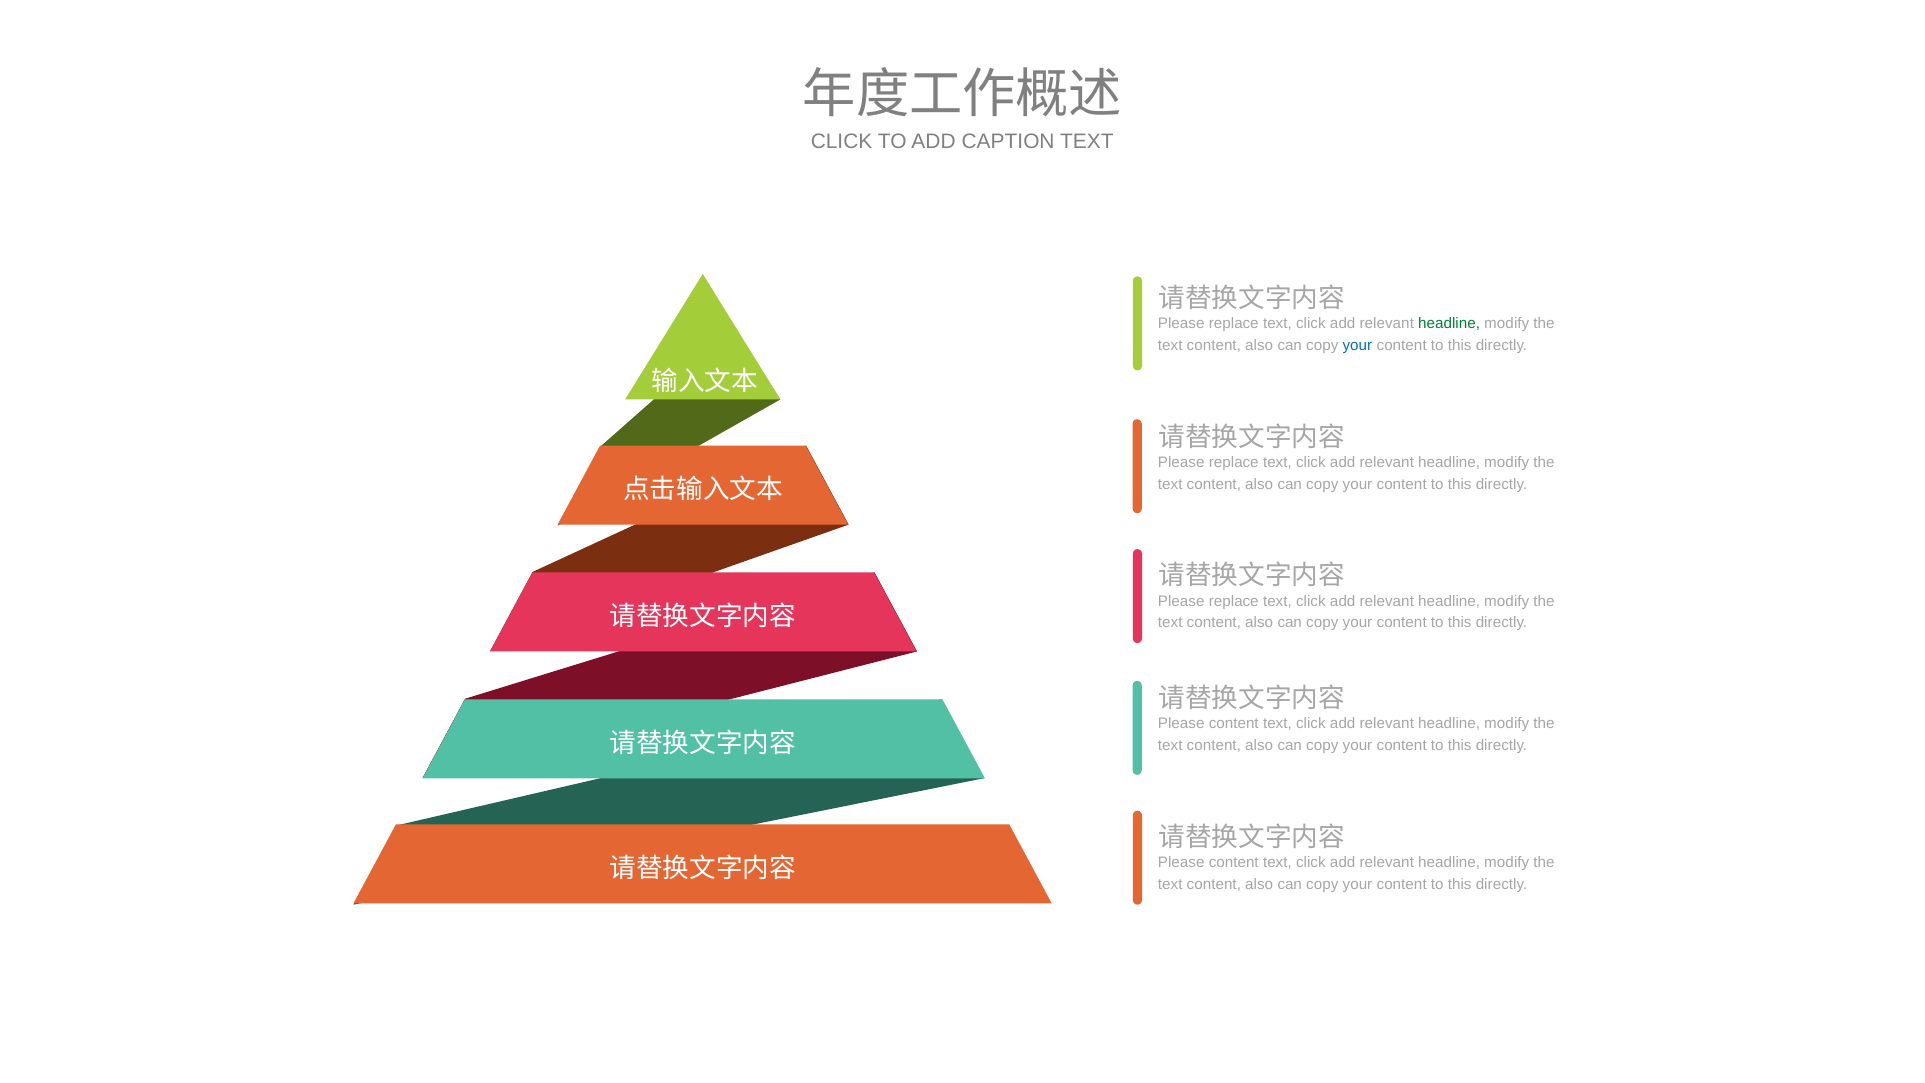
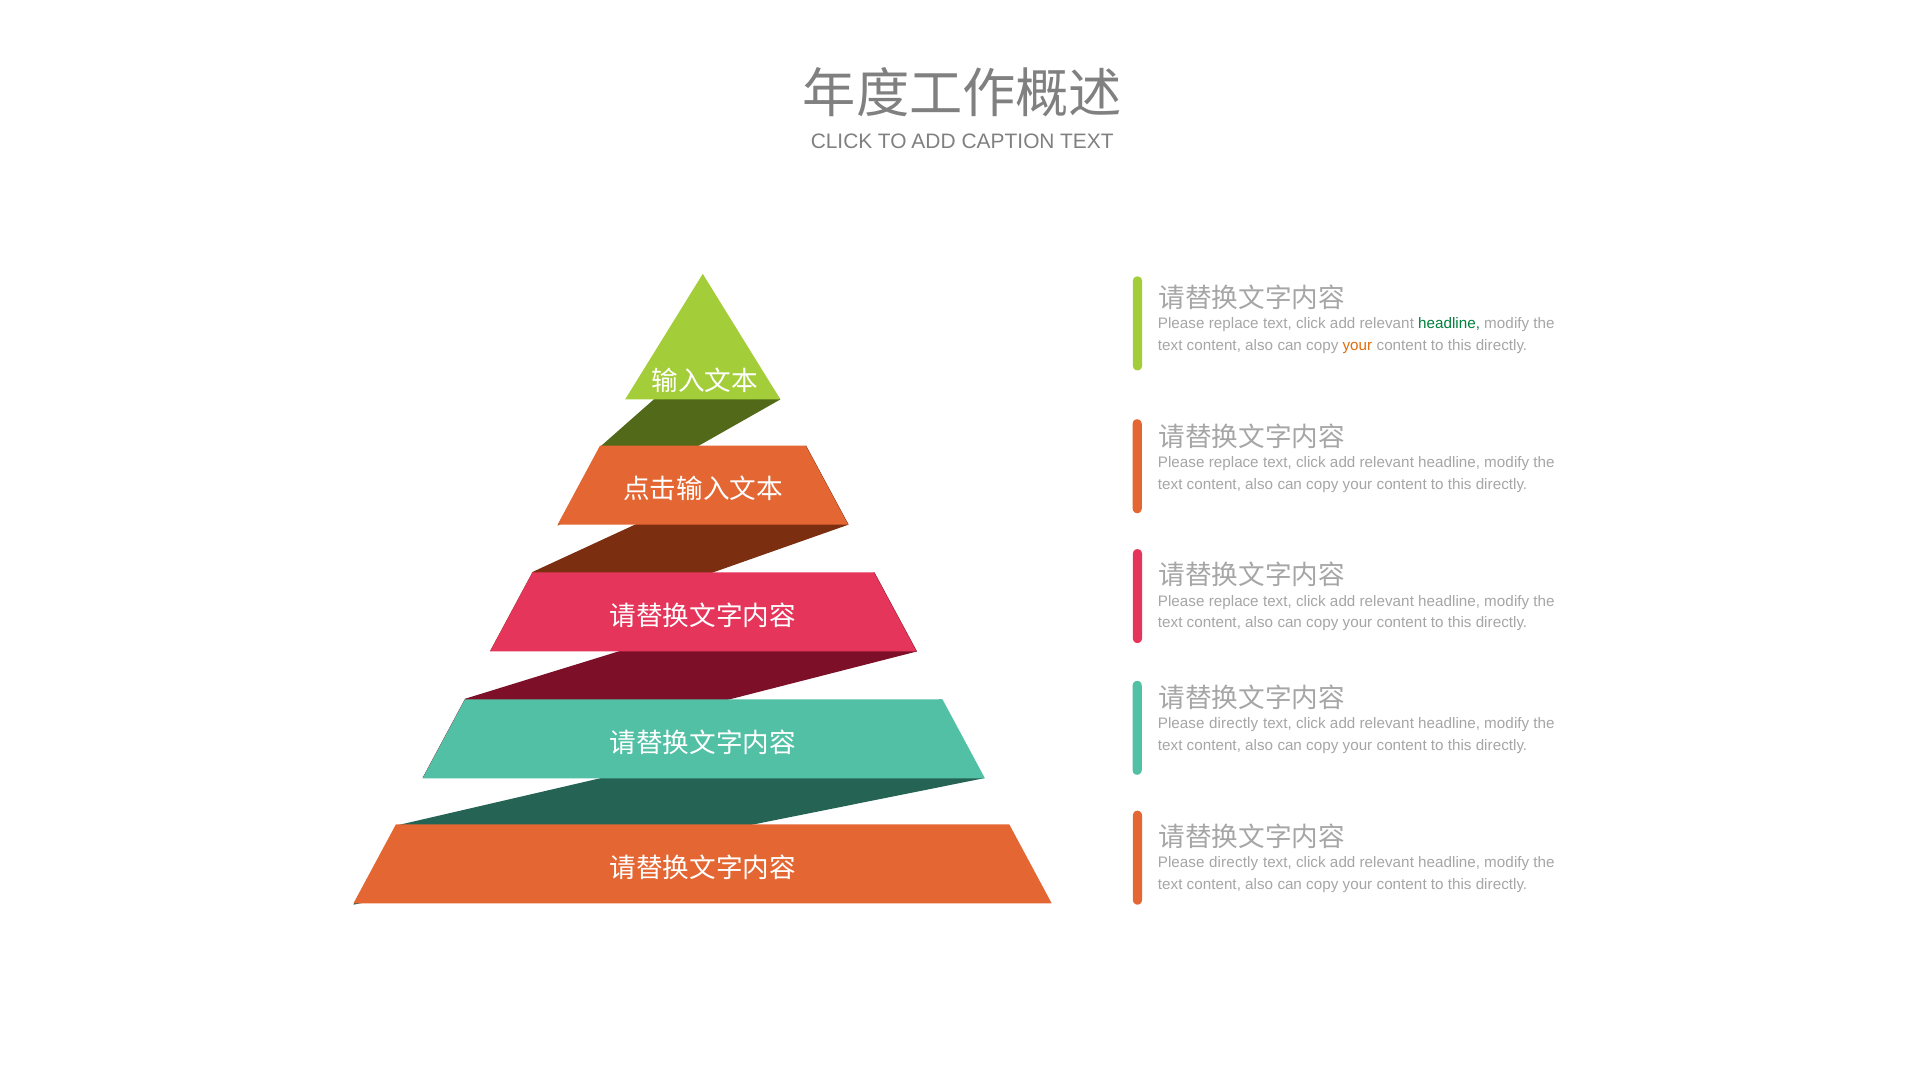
your at (1357, 345) colour: blue -> orange
content at (1234, 724): content -> directly
content at (1234, 863): content -> directly
